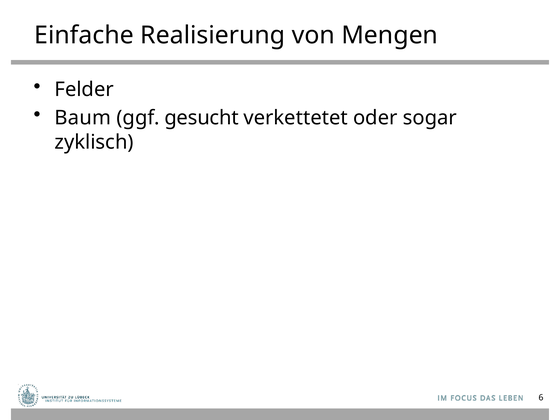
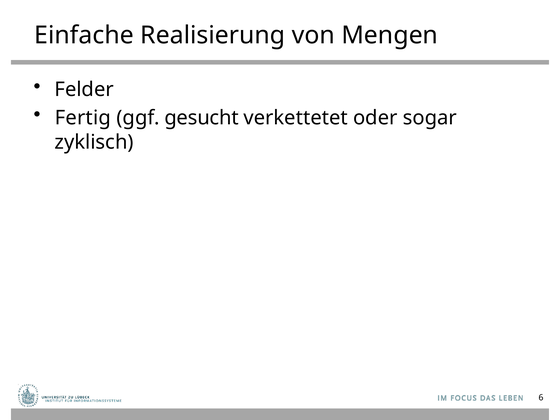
Baum: Baum -> Fertig
